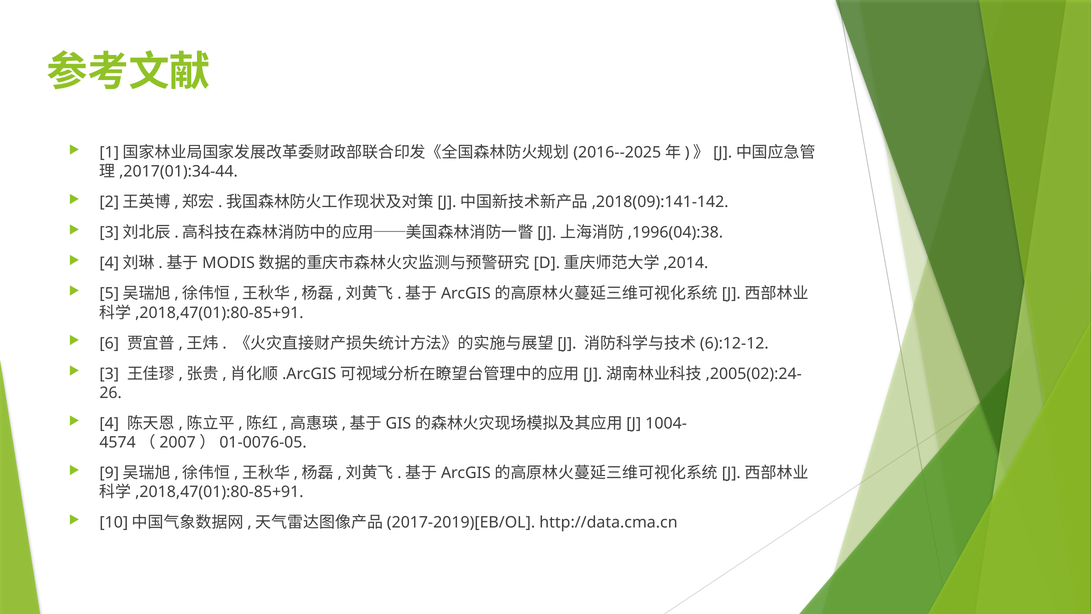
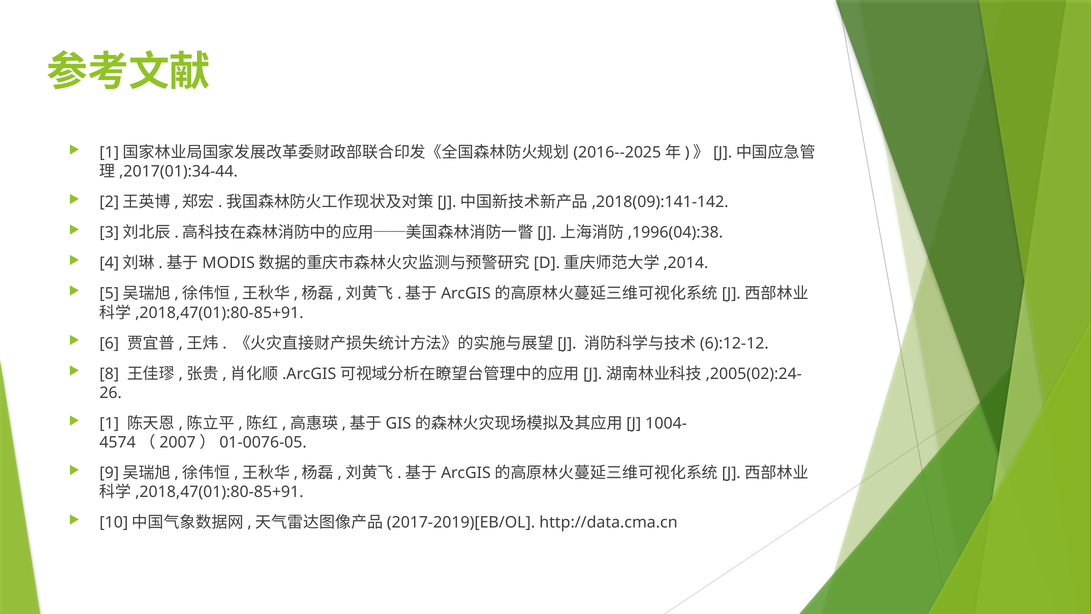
3: 3 -> 8
4: 4 -> 1
